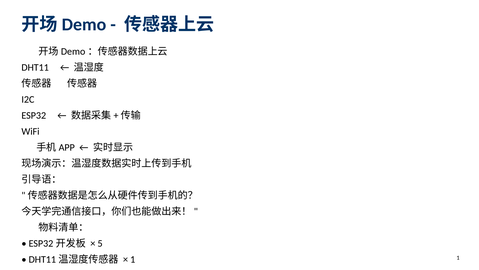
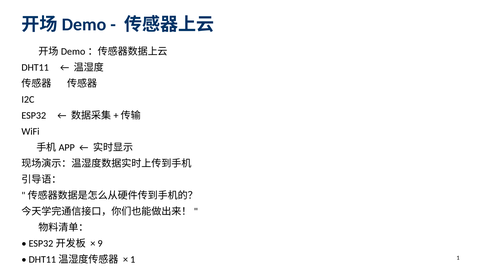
5: 5 -> 9
